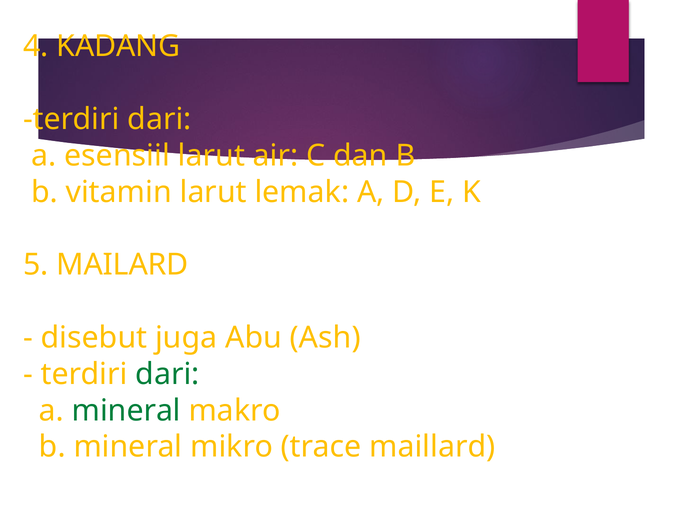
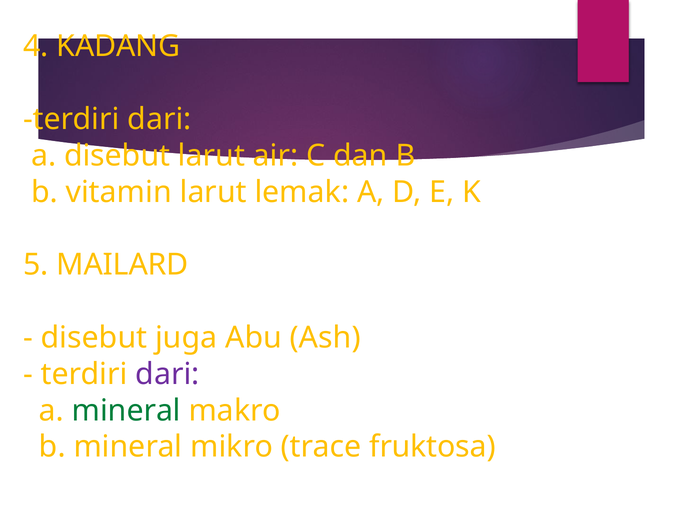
a esensiil: esensiil -> disebut
dari at (167, 374) colour: green -> purple
maillard: maillard -> fruktosa
